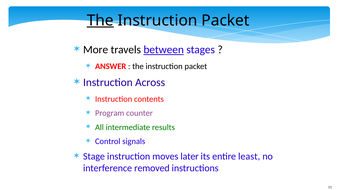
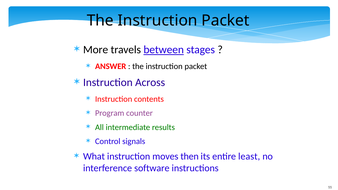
The at (100, 20) underline: present -> none
Stage: Stage -> What
later: later -> then
removed: removed -> software
